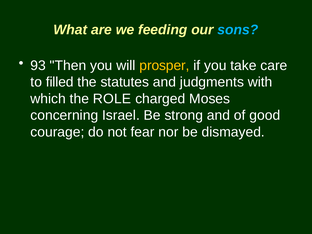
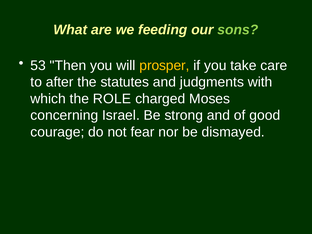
sons colour: light blue -> light green
93: 93 -> 53
filled: filled -> after
